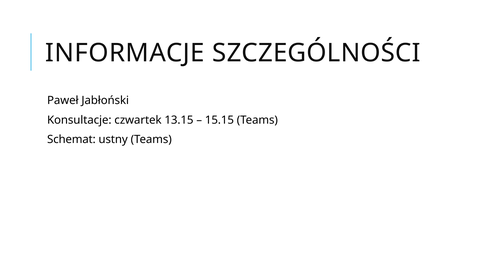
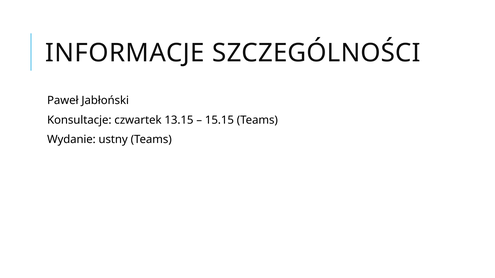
Schemat: Schemat -> Wydanie
